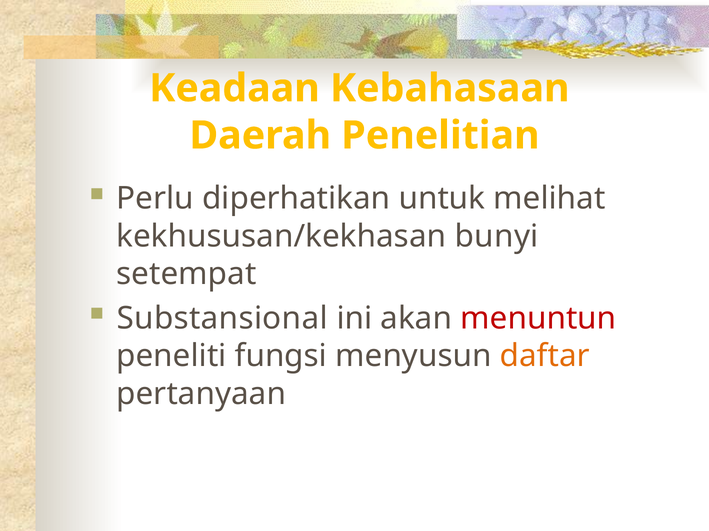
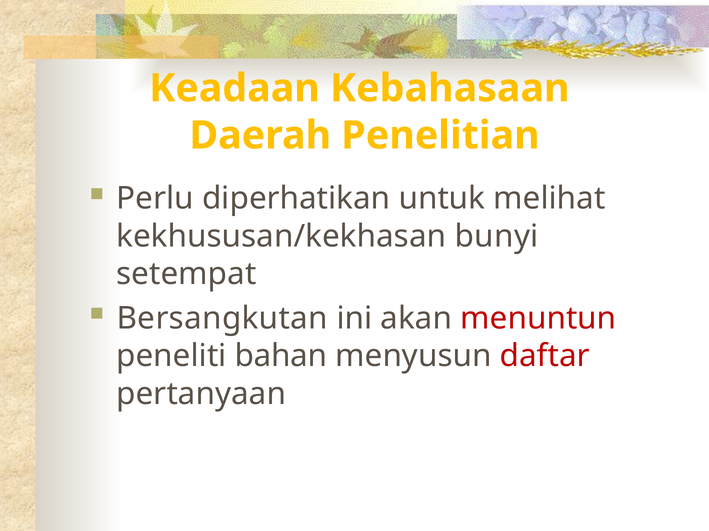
Substansional: Substansional -> Bersangkutan
fungsi: fungsi -> bahan
daftar colour: orange -> red
